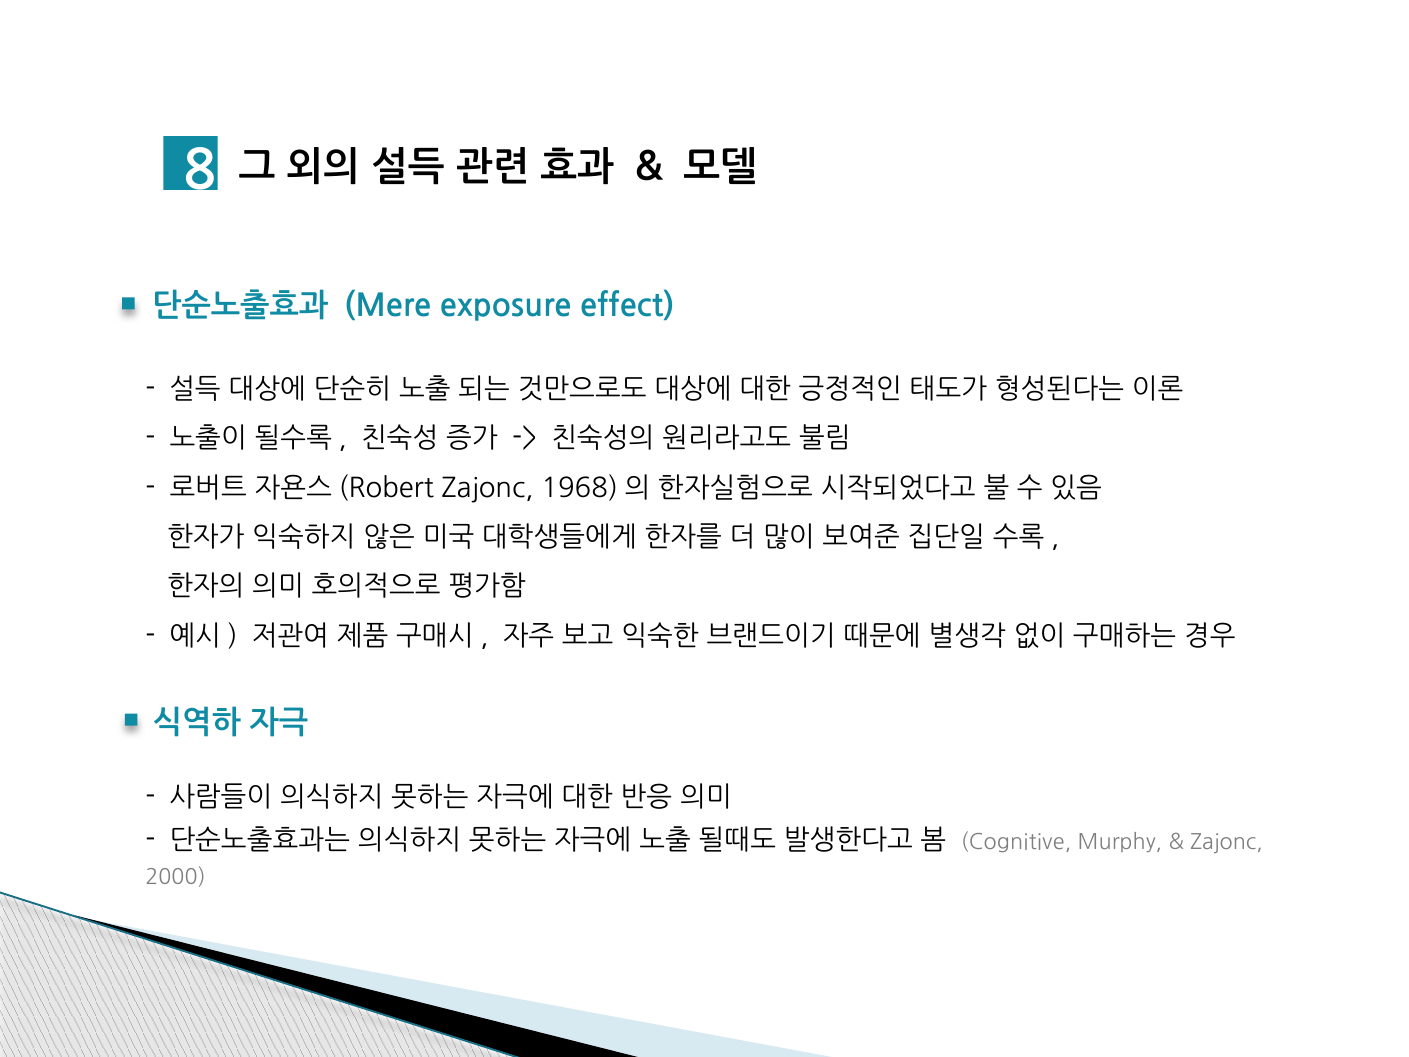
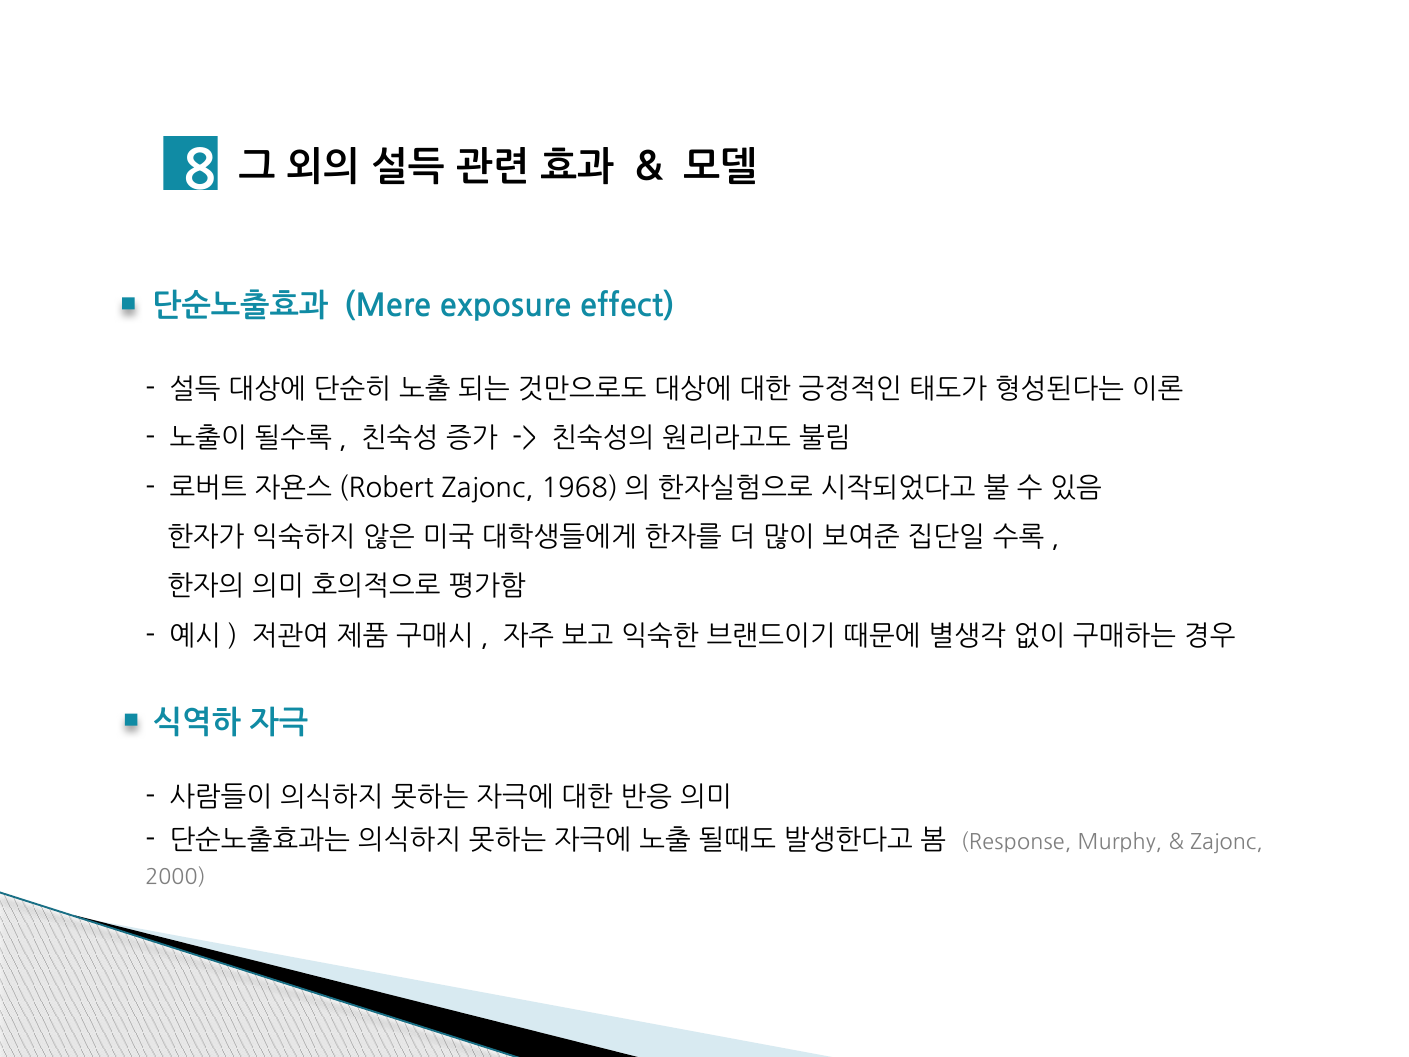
Cognitive: Cognitive -> Response
